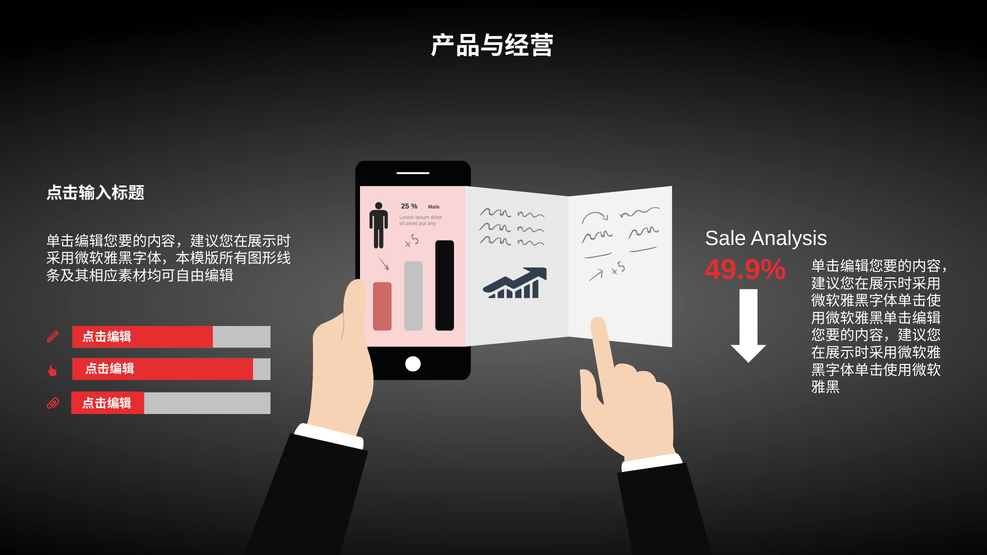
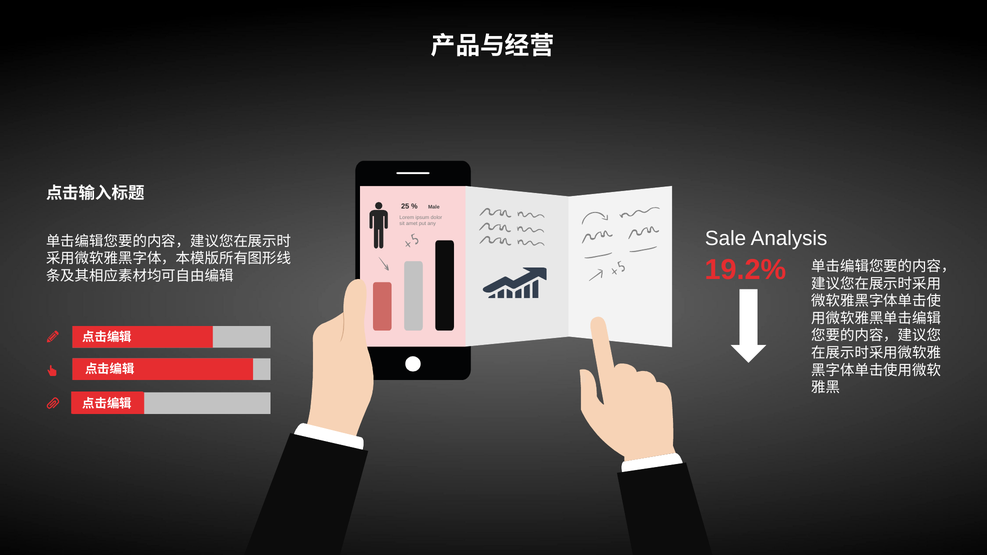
49.9%: 49.9% -> 19.2%
